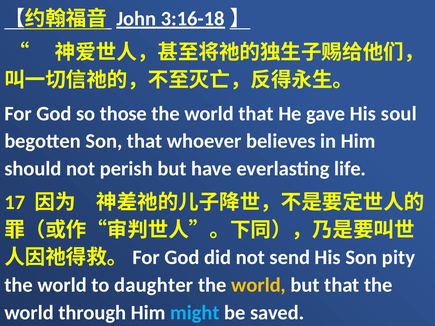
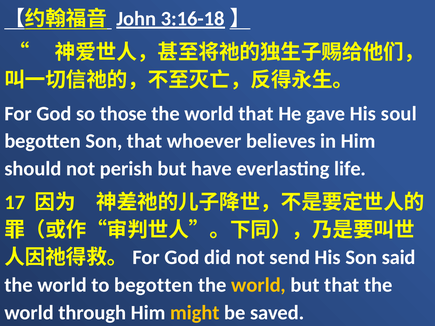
pity: pity -> said
to daughter: daughter -> begotten
might colour: light blue -> yellow
